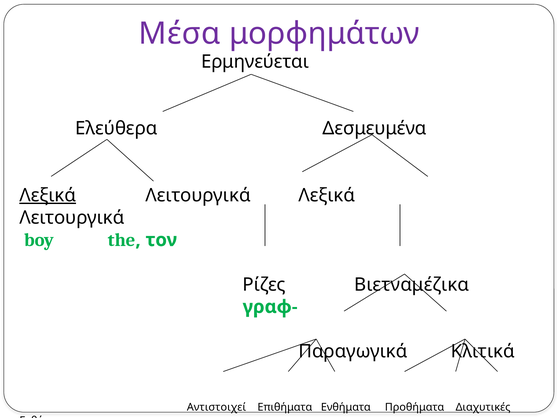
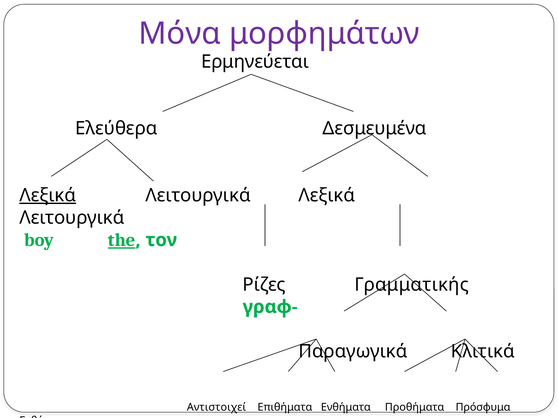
Μέσα: Μέσα -> Μόνα
the underline: none -> present
Βιετναμέζικα: Βιετναμέζικα -> Γραμματικής
Διαχυτικές: Διαχυτικές -> Πρόσφυμα
